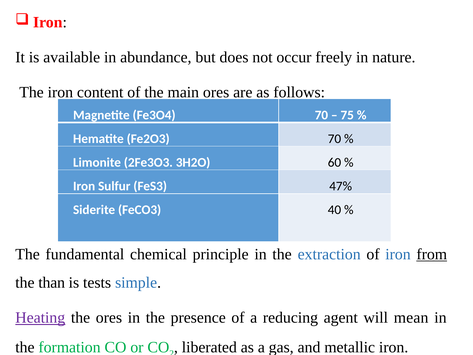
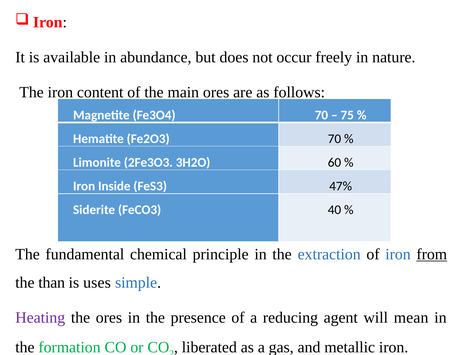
Sulfur: Sulfur -> Inside
tests: tests -> uses
Heating underline: present -> none
